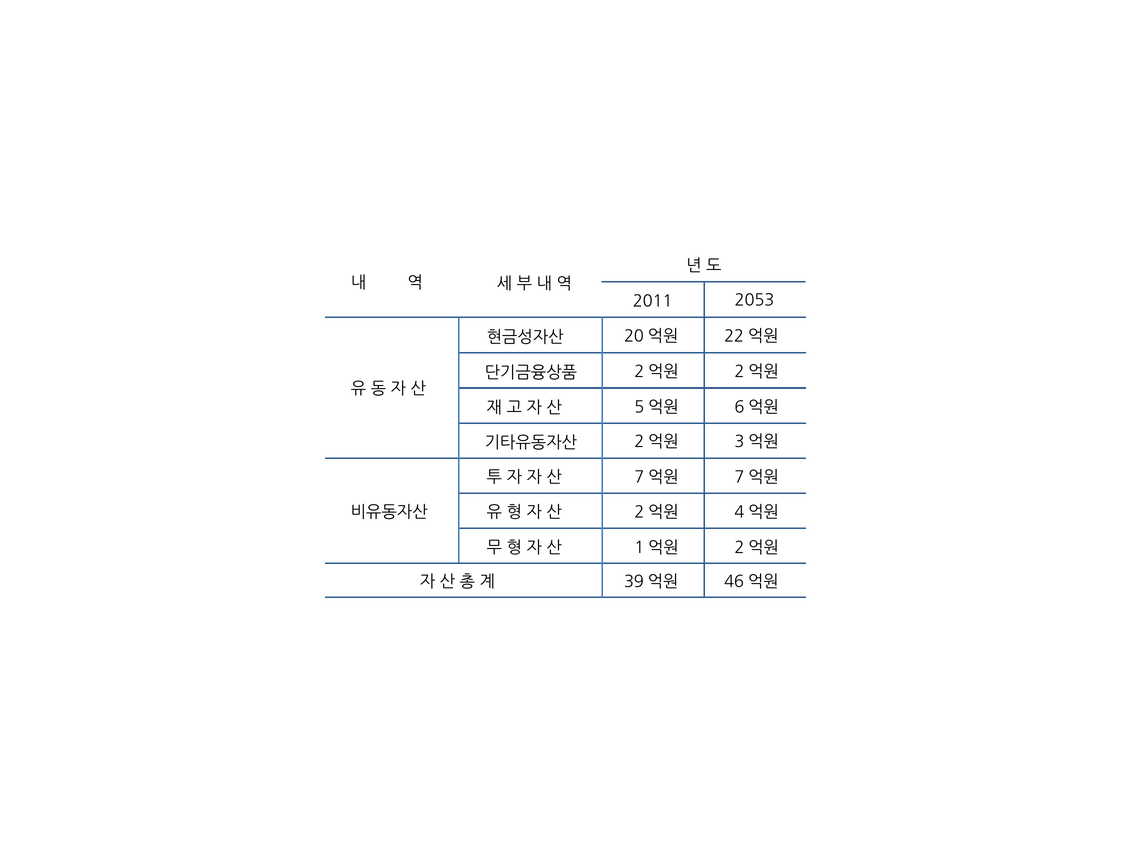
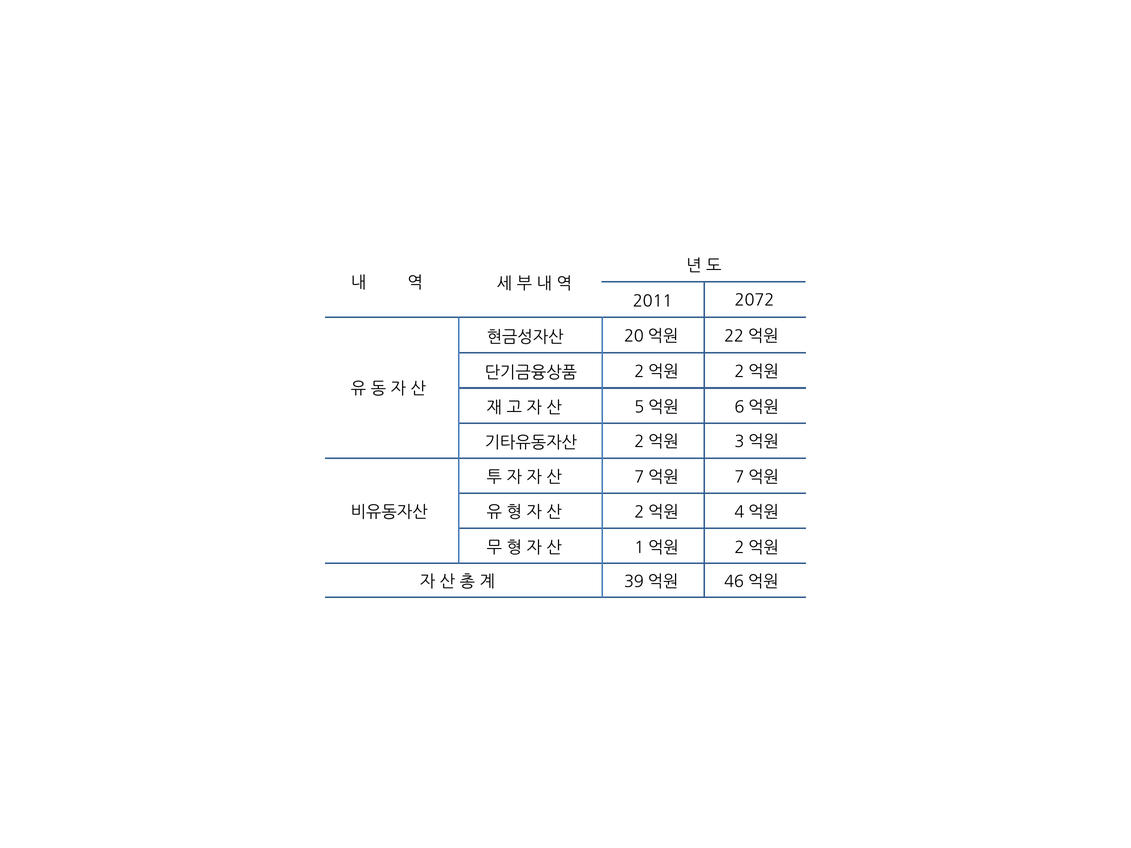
2053: 2053 -> 2072
